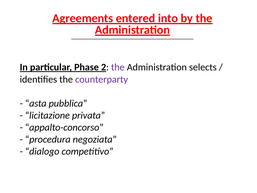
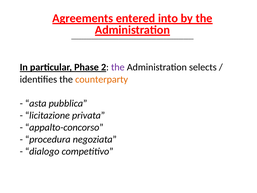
counterparty colour: purple -> orange
